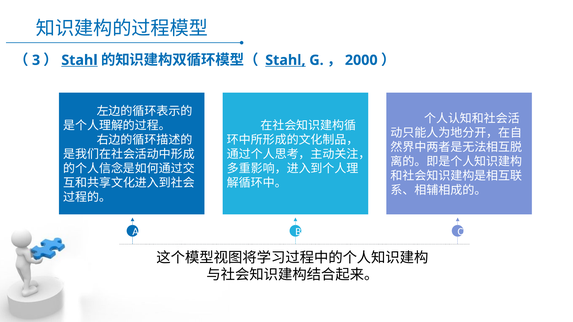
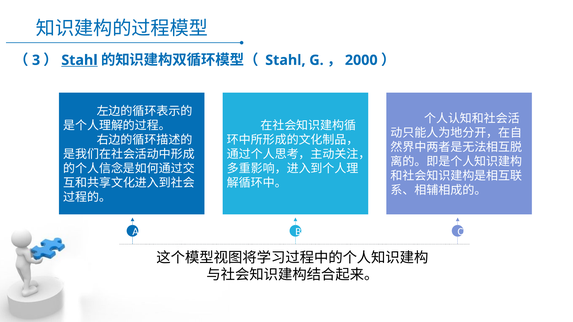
Stahl at (285, 60) underline: present -> none
